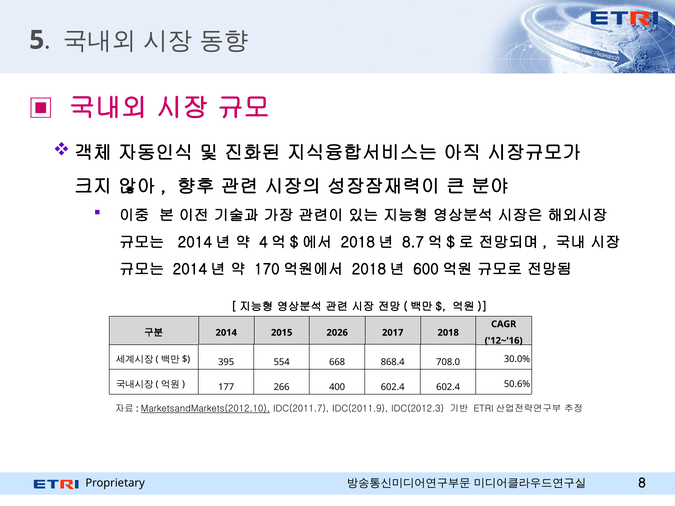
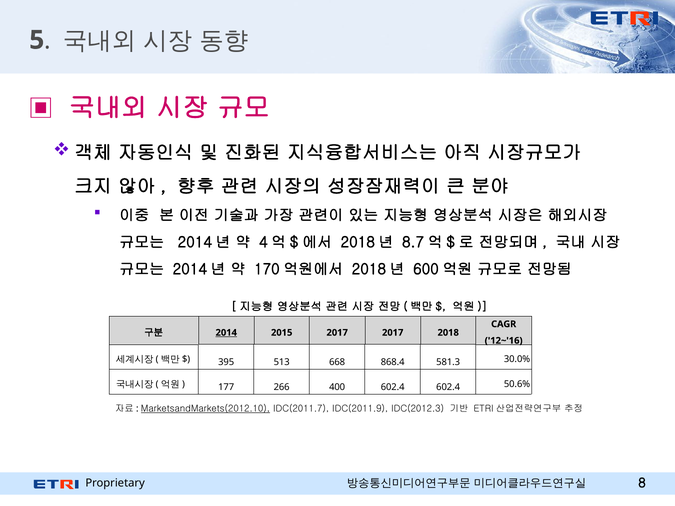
2014 underline: none -> present
2015 2026: 2026 -> 2017
554: 554 -> 513
708.0: 708.0 -> 581.3
